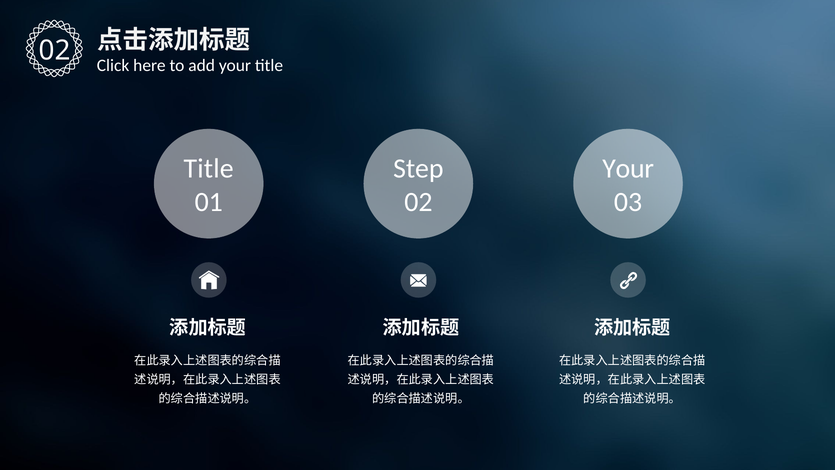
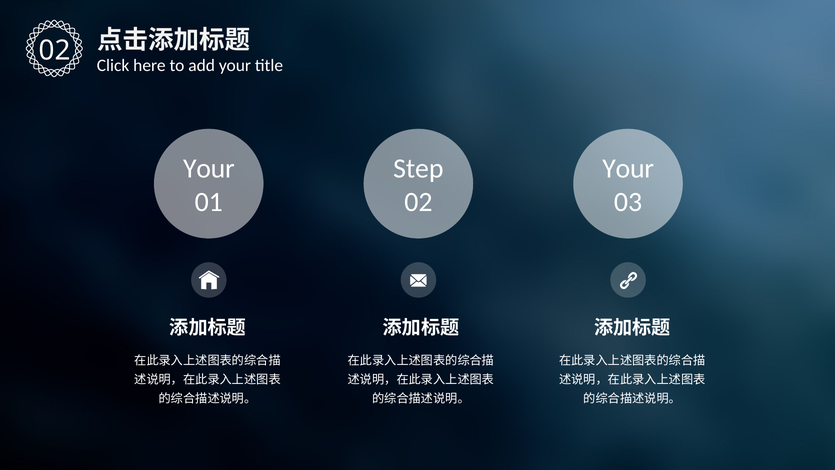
Title at (209, 168): Title -> Your
